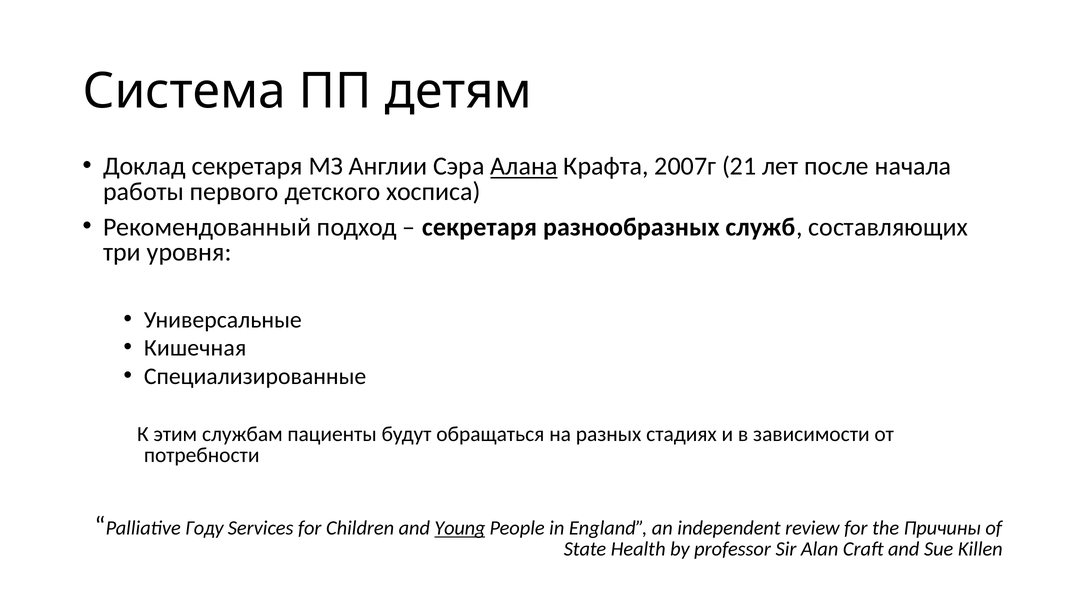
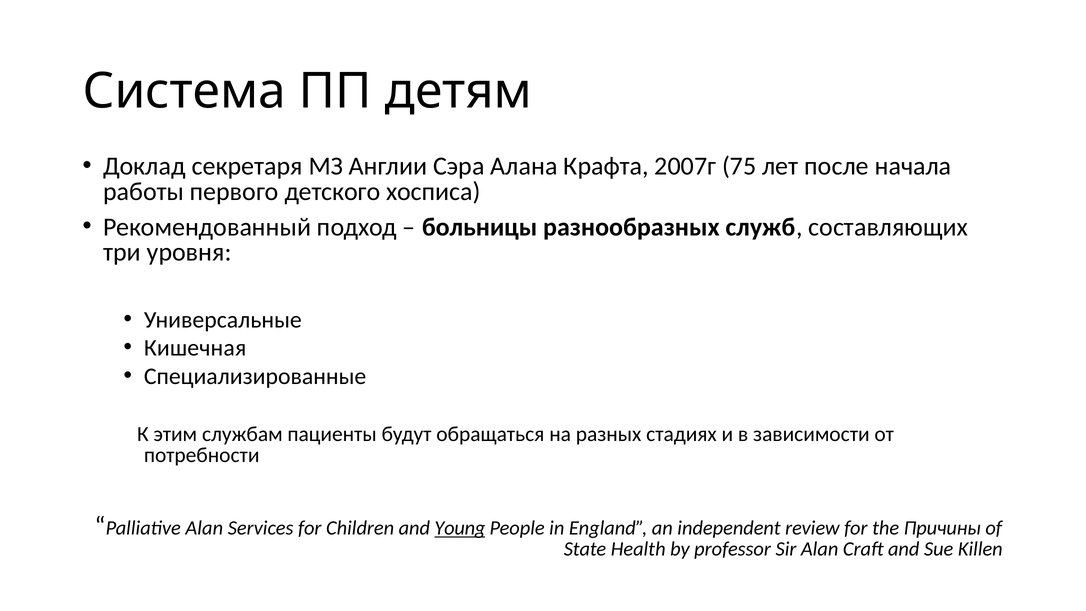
Алана underline: present -> none
21: 21 -> 75
секретаря at (479, 227): секретаря -> больницы
Palliative Году: Году -> Alan
